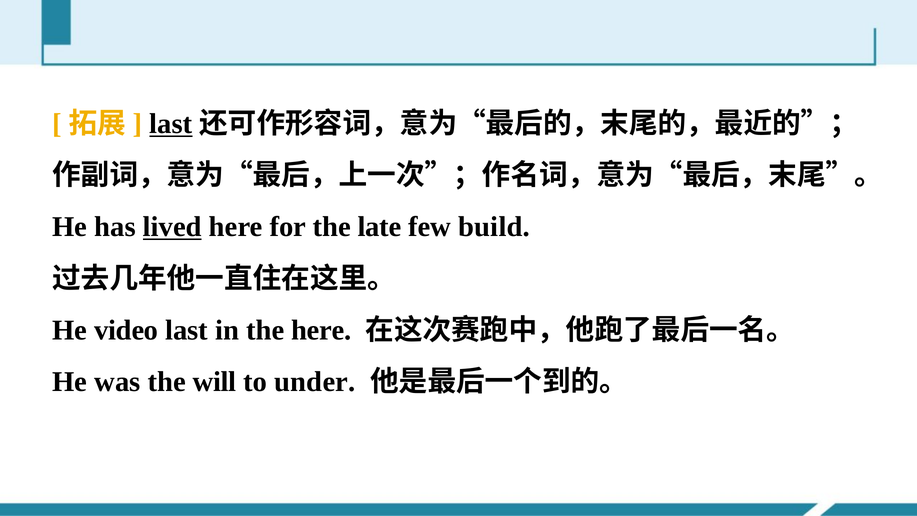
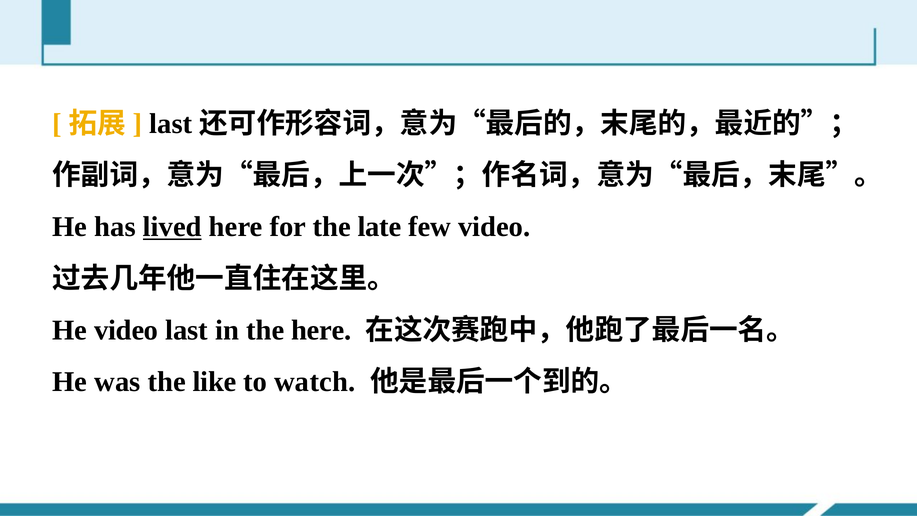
last at (171, 124) underline: present -> none
few build: build -> video
will: will -> like
under: under -> watch
